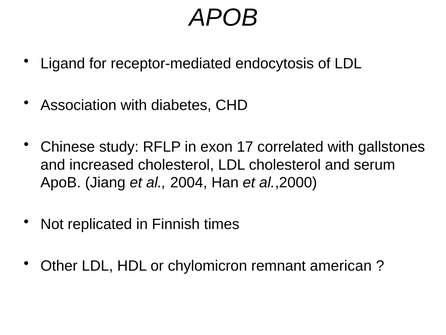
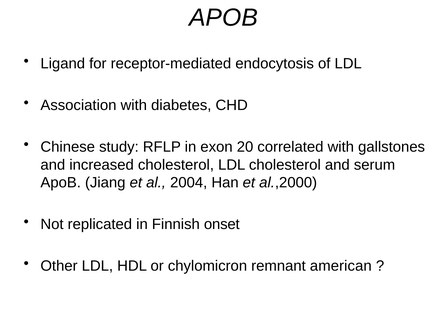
17: 17 -> 20
times: times -> onset
